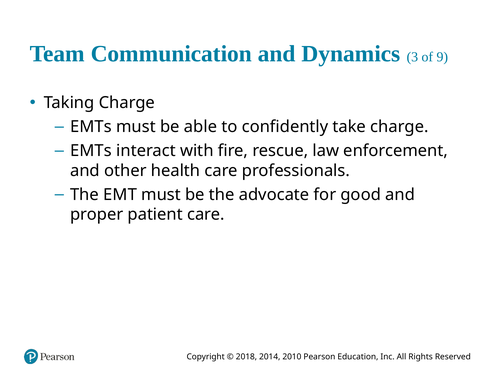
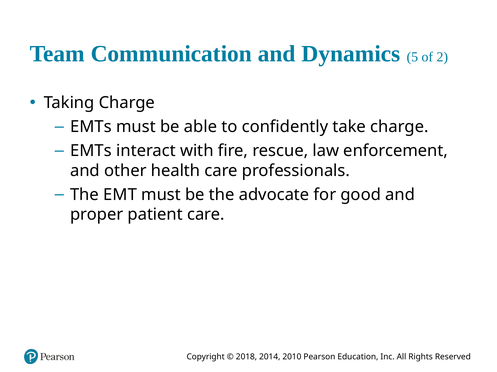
3: 3 -> 5
9: 9 -> 2
